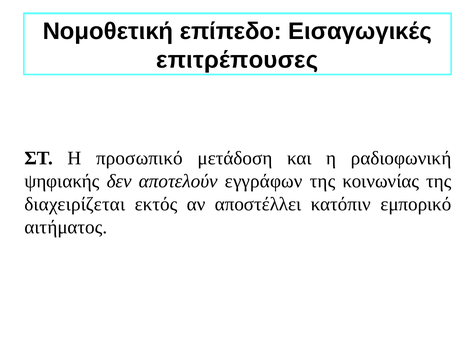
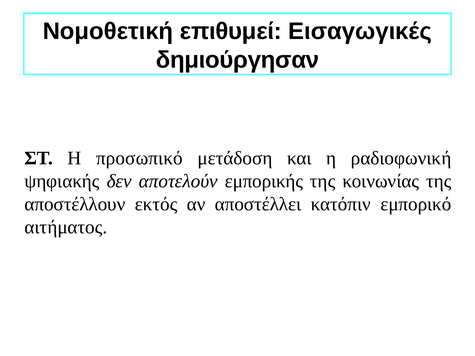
επίπεδο: επίπεδο -> επιθυμεί
επιτρέπουσες: επιτρέπουσες -> δημιούργησαν
εγγράφων: εγγράφων -> εμπορικής
διαχειρίζεται: διαχειρίζεται -> αποστέλλουν
